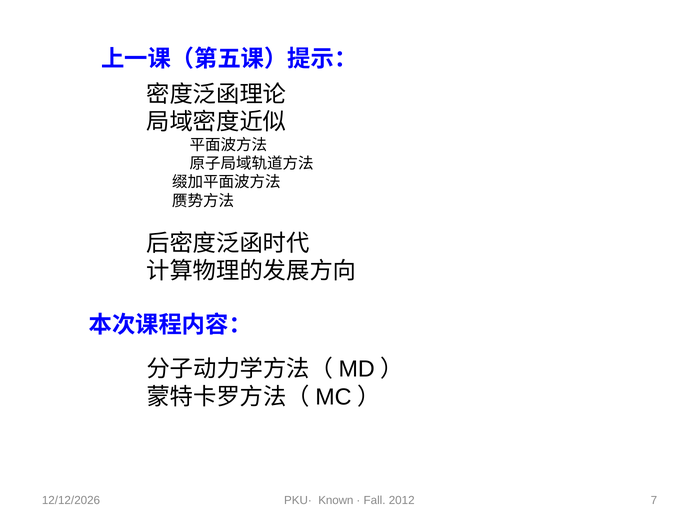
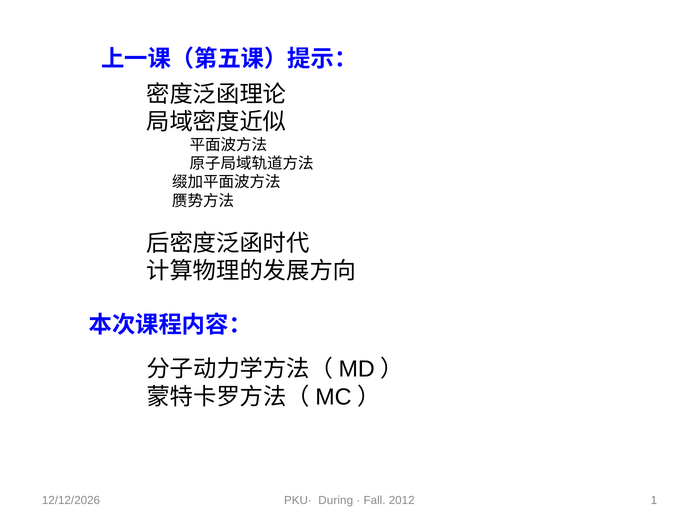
Known: Known -> During
7: 7 -> 1
